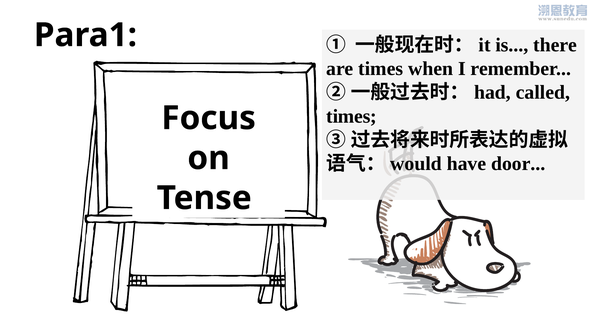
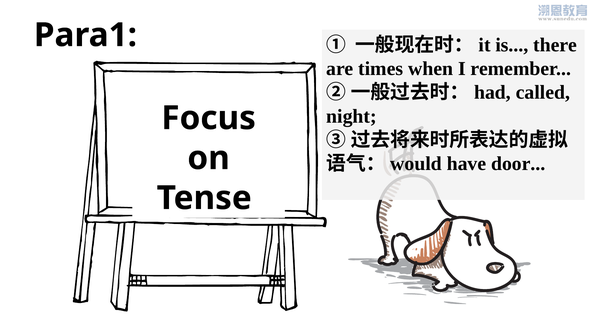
times at (352, 116): times -> night
